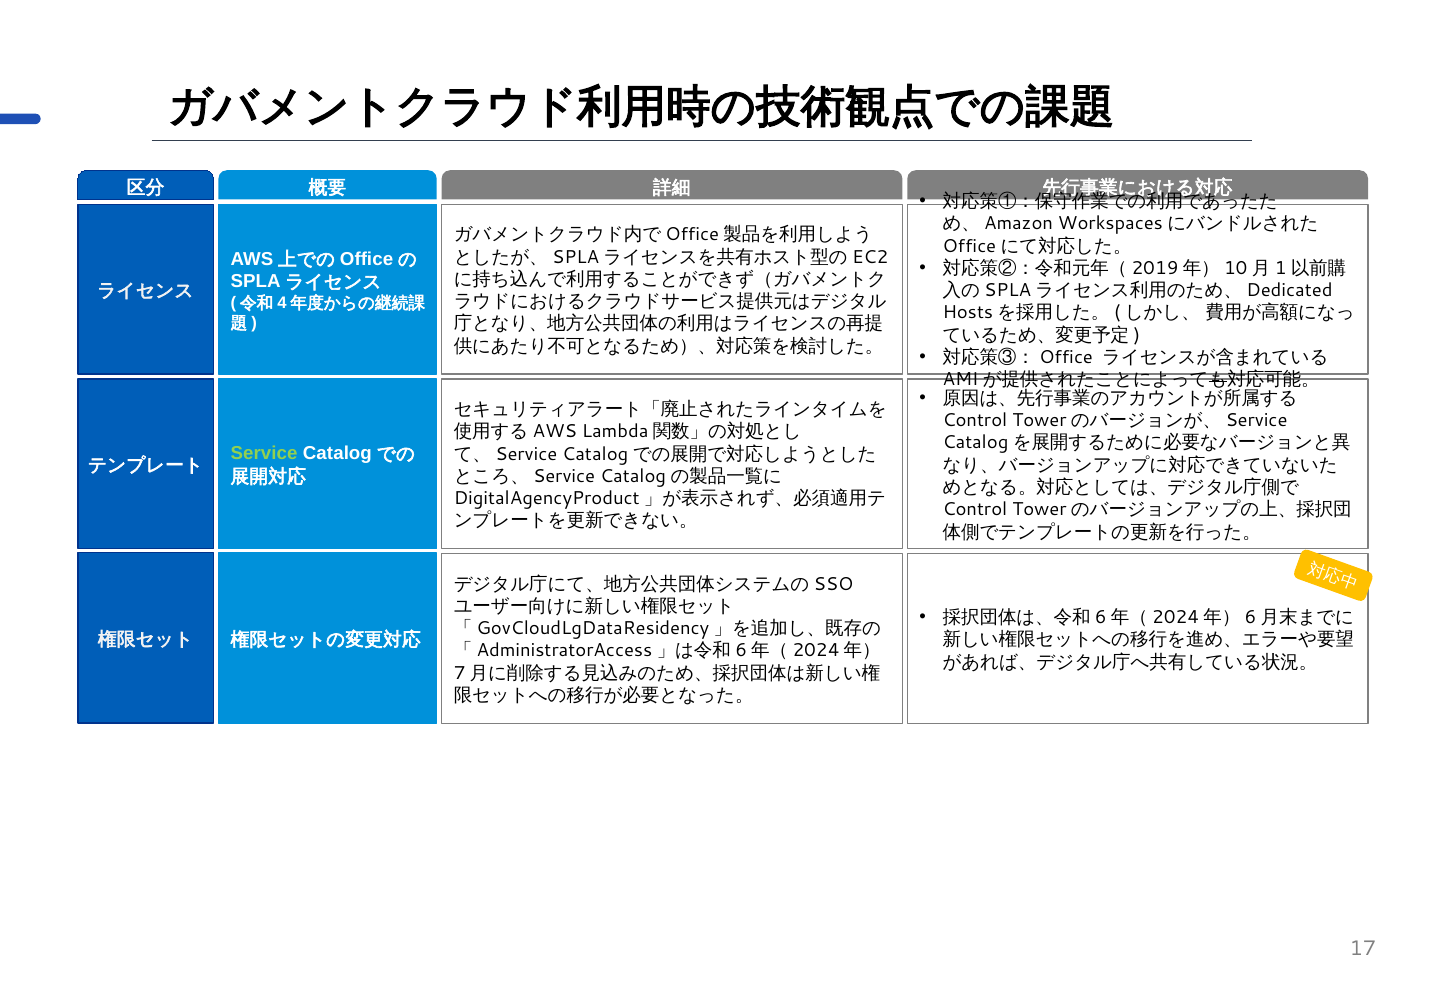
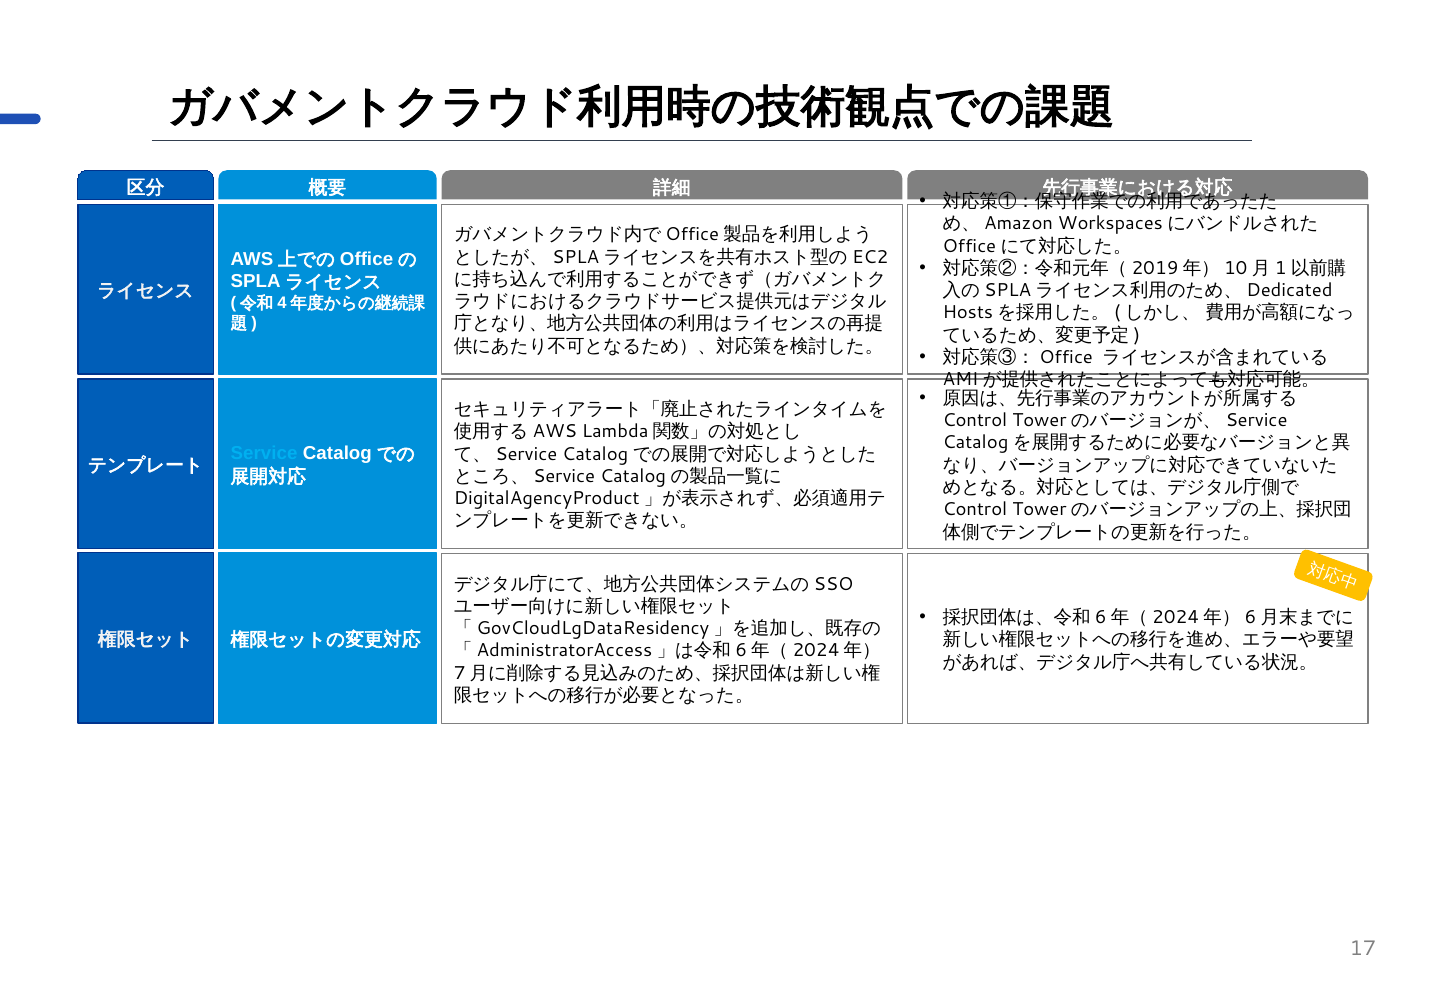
Service colour: light green -> light blue
